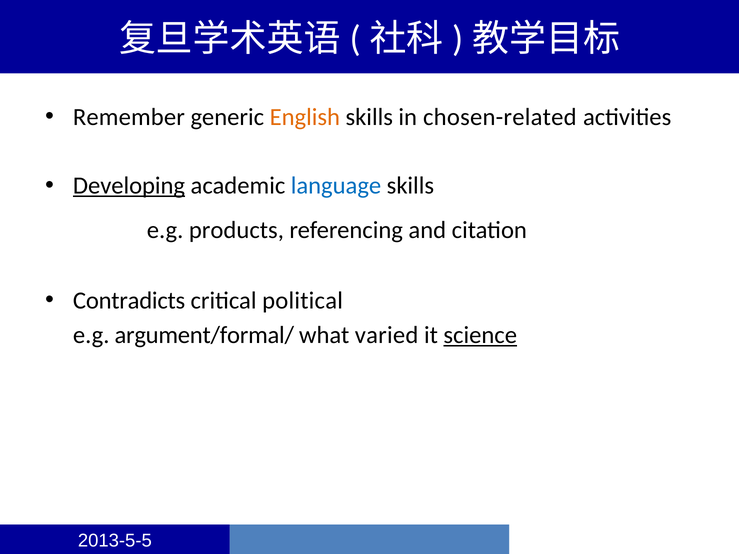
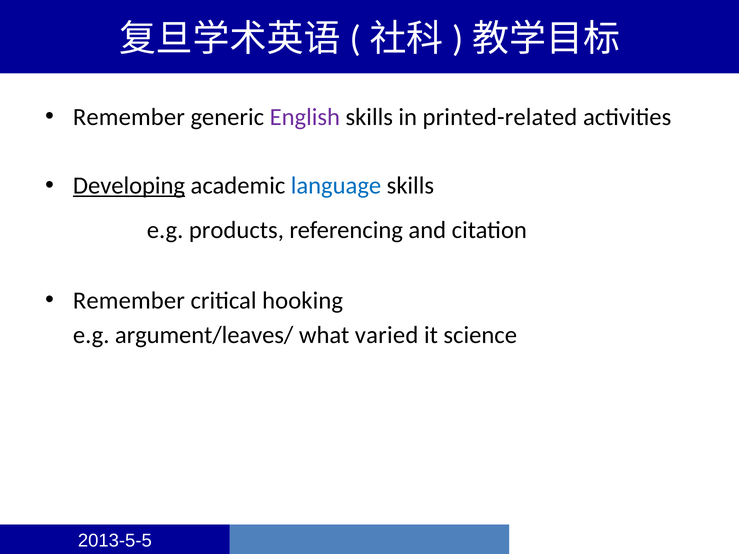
English colour: orange -> purple
chosen-related: chosen-related -> printed-related
Contradicts at (129, 301): Contradicts -> Remember
political: political -> hooking
argument/formal/: argument/formal/ -> argument/leaves/
science underline: present -> none
